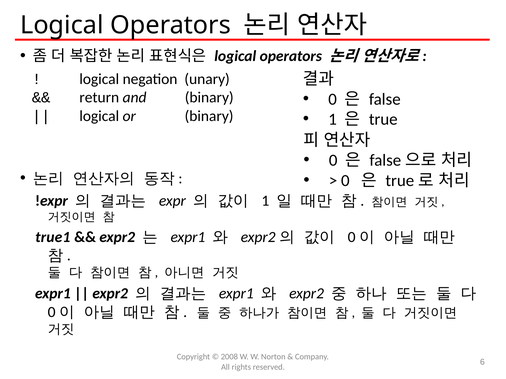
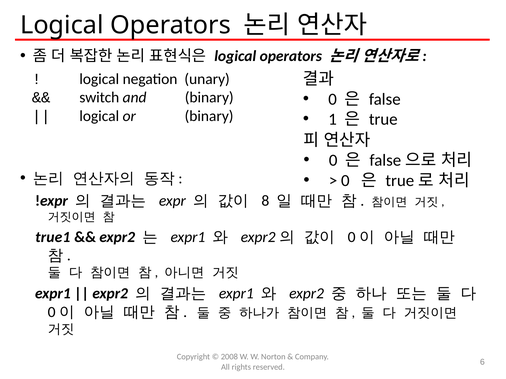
return: return -> switch
1 at (265, 201): 1 -> 8
